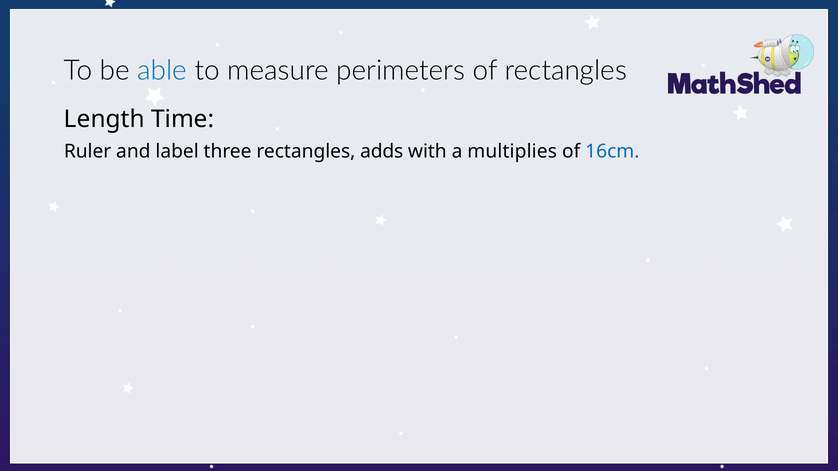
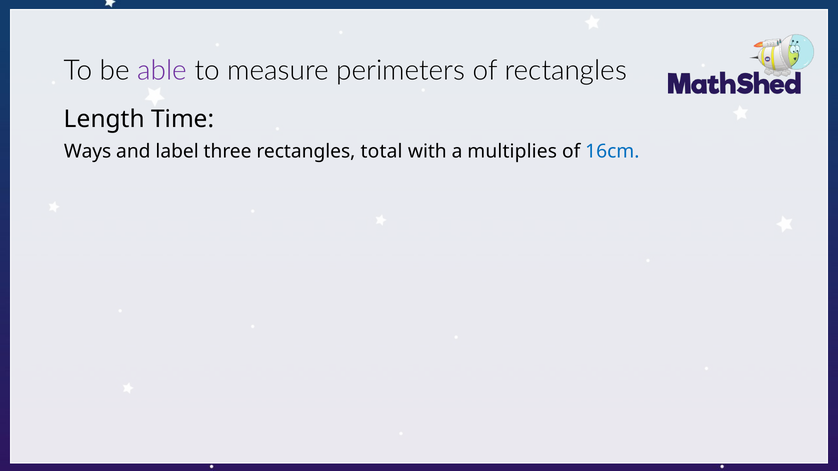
able colour: blue -> purple
Ruler: Ruler -> Ways
adds: adds -> total
